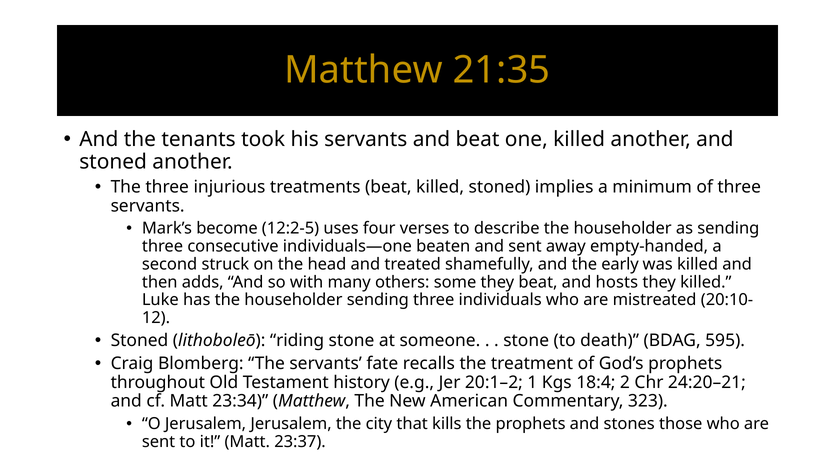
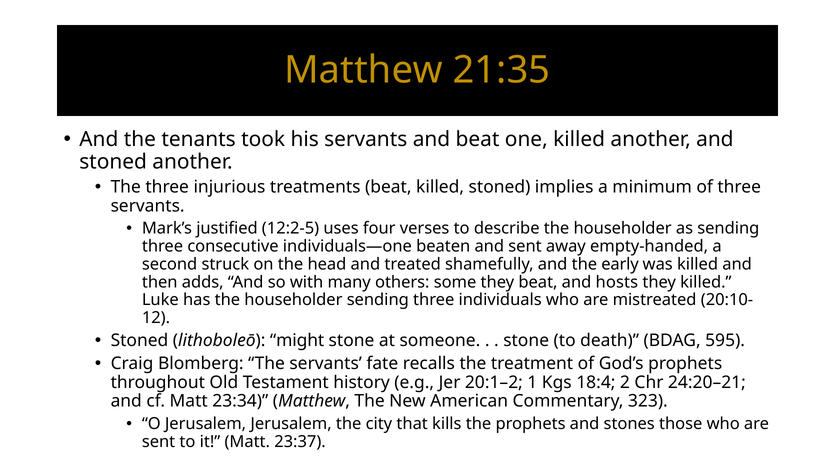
become: become -> justified
riding: riding -> might
